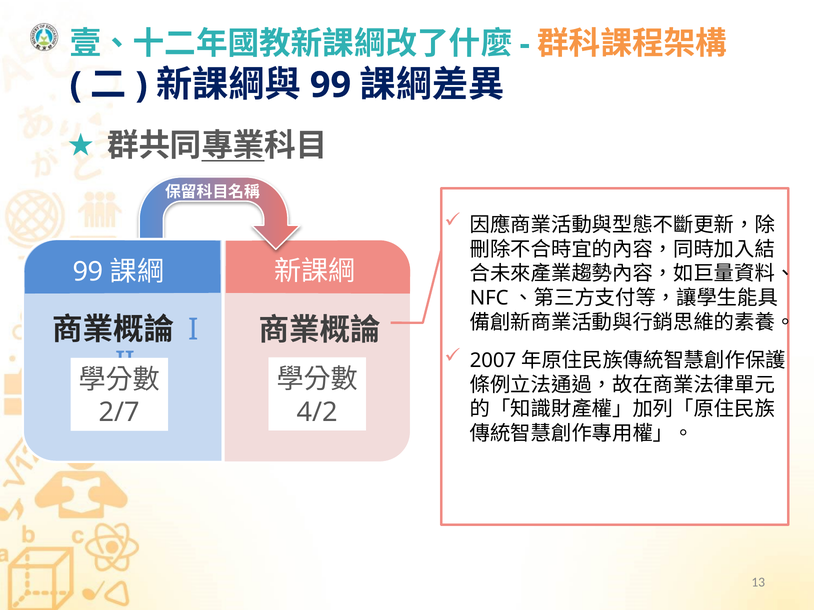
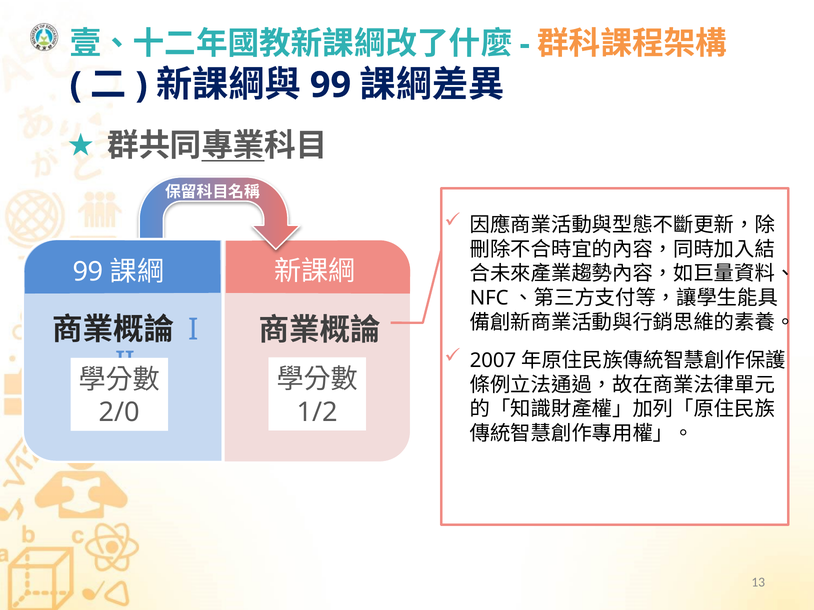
4/2: 4/2 -> 1/2
2/7: 2/7 -> 2/0
